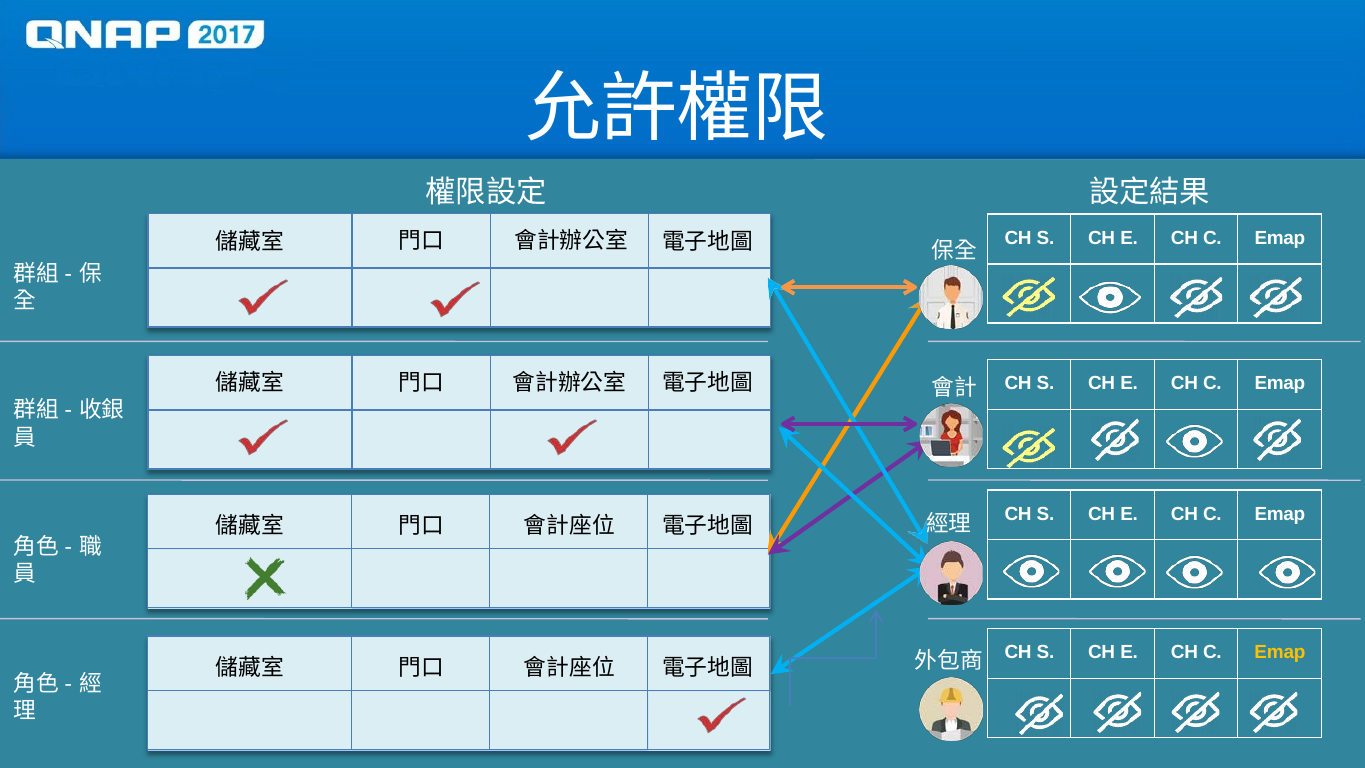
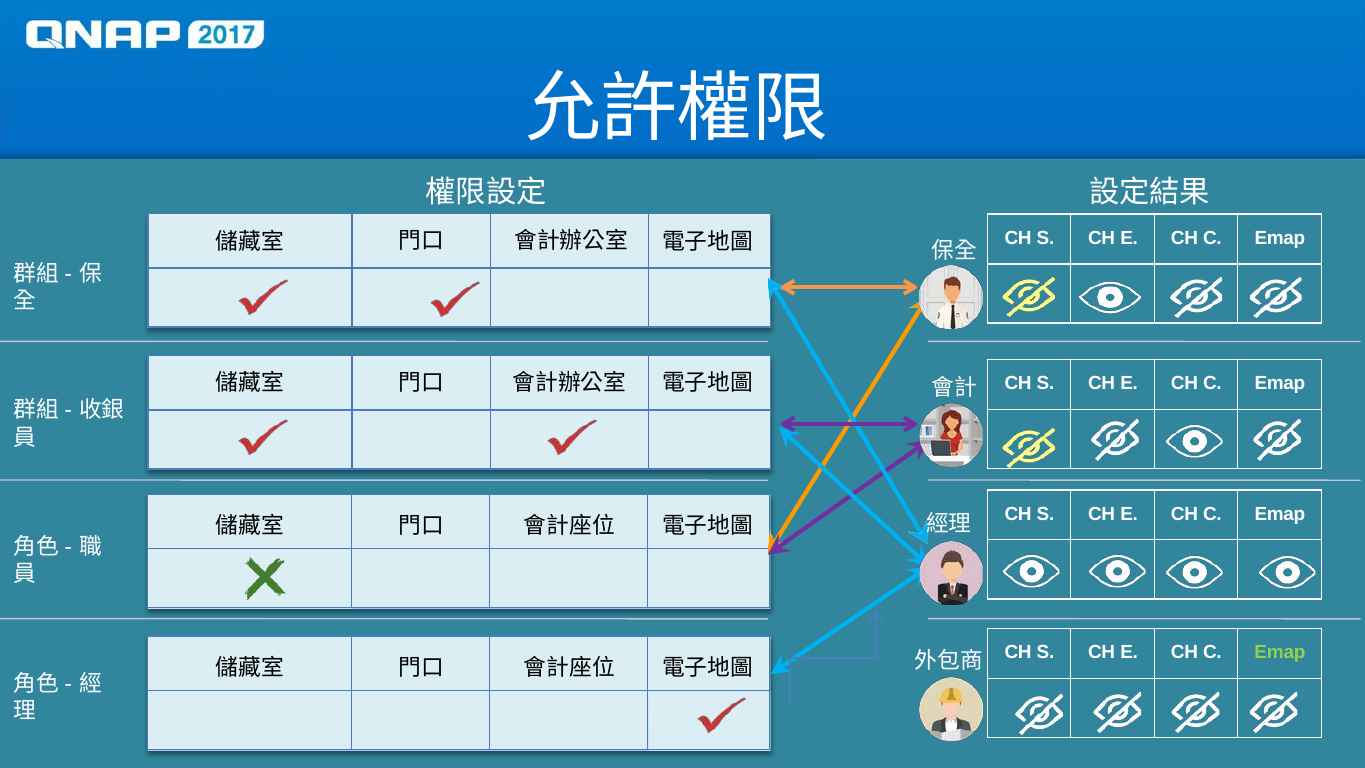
Emap at (1280, 652) colour: yellow -> light green
